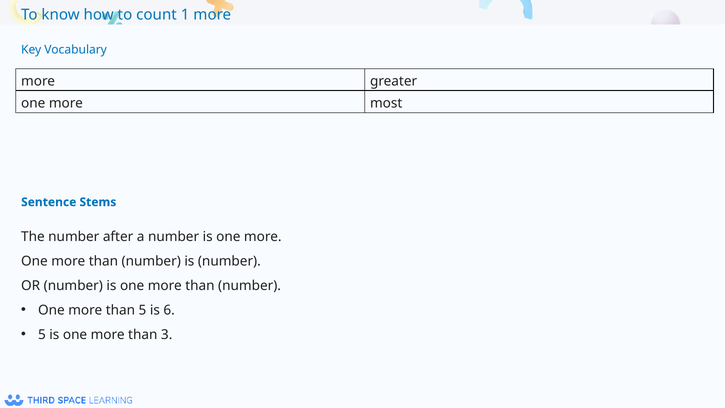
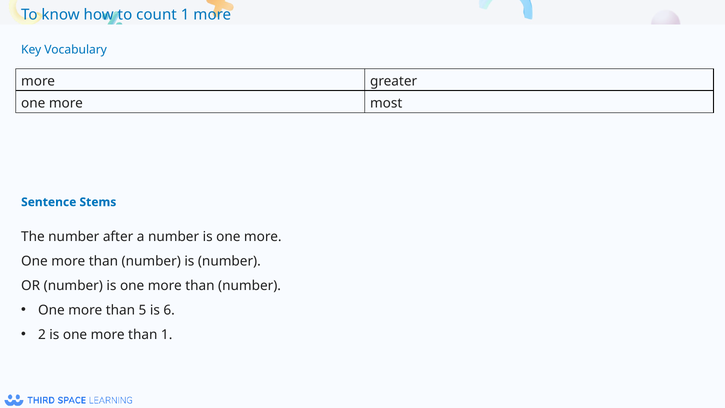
5 at (42, 334): 5 -> 2
than 3: 3 -> 1
